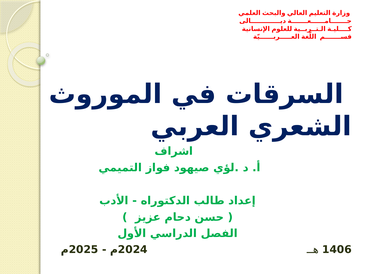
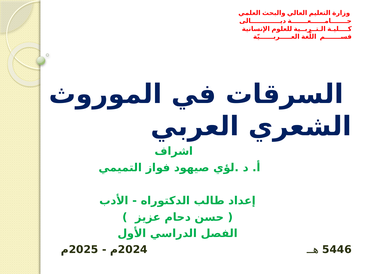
1406: 1406 -> 5446
